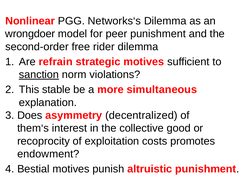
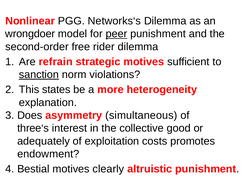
peer underline: none -> present
stable: stable -> states
simultaneous: simultaneous -> heterogeneity
decentralized: decentralized -> simultaneous
them‘s: them‘s -> three‘s
recoprocity: recoprocity -> adequately
punish: punish -> clearly
